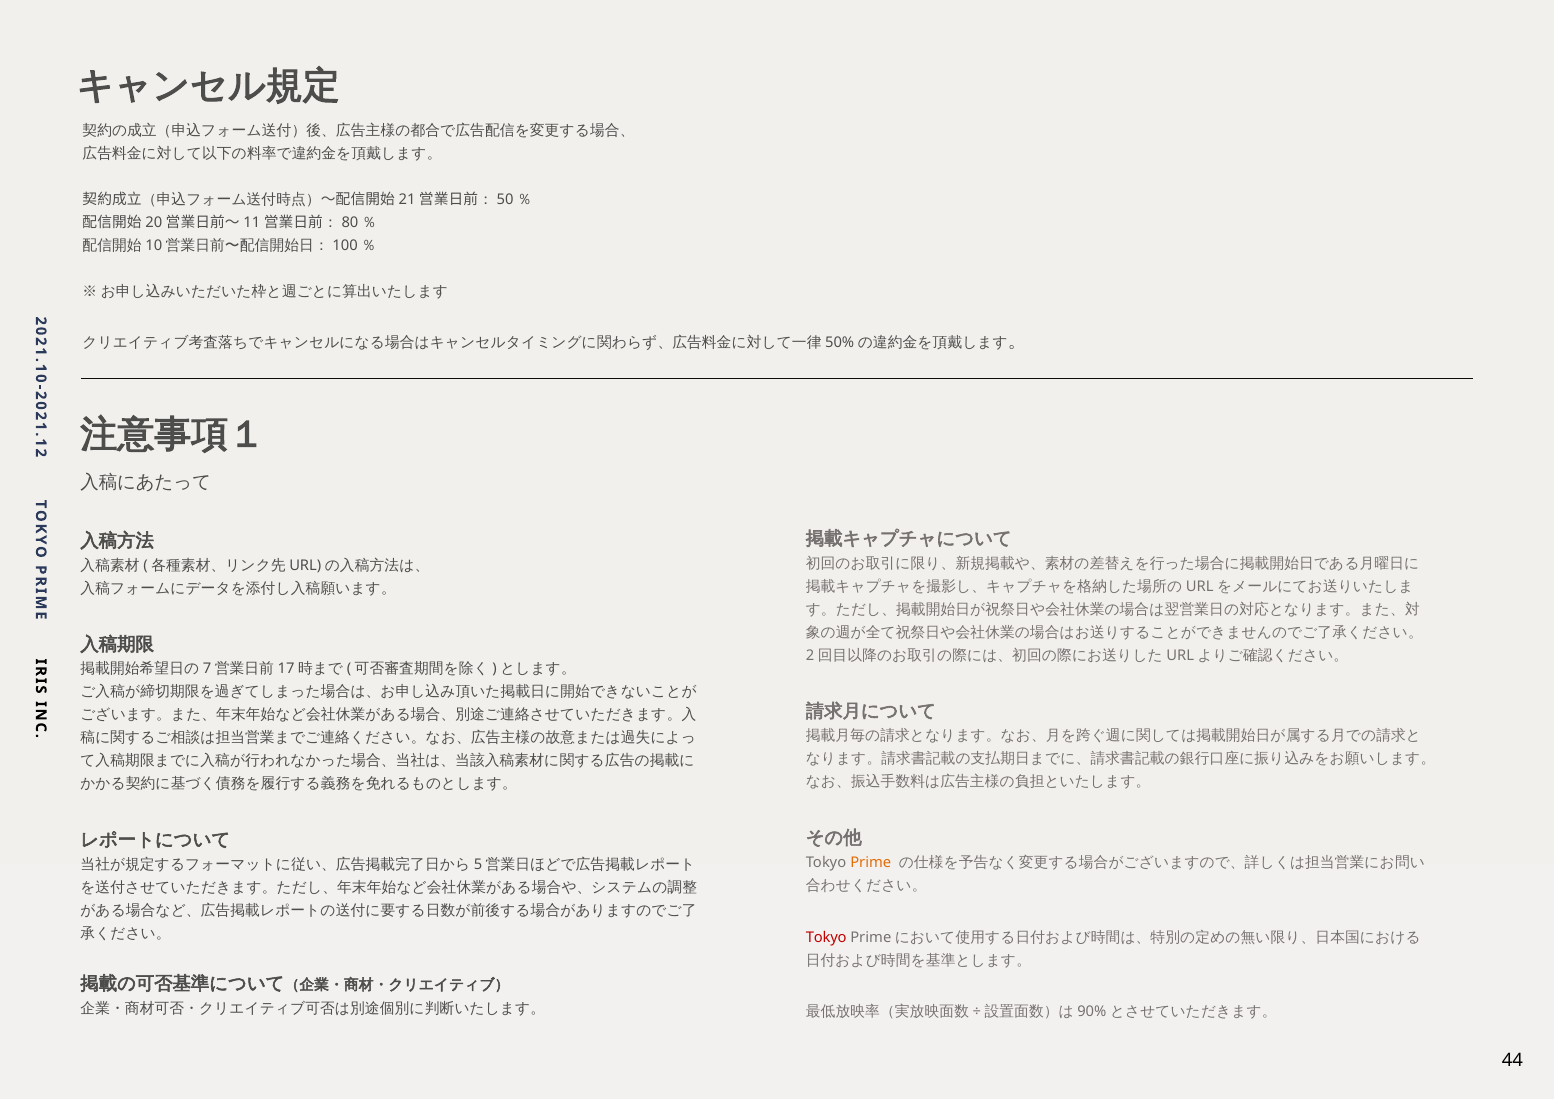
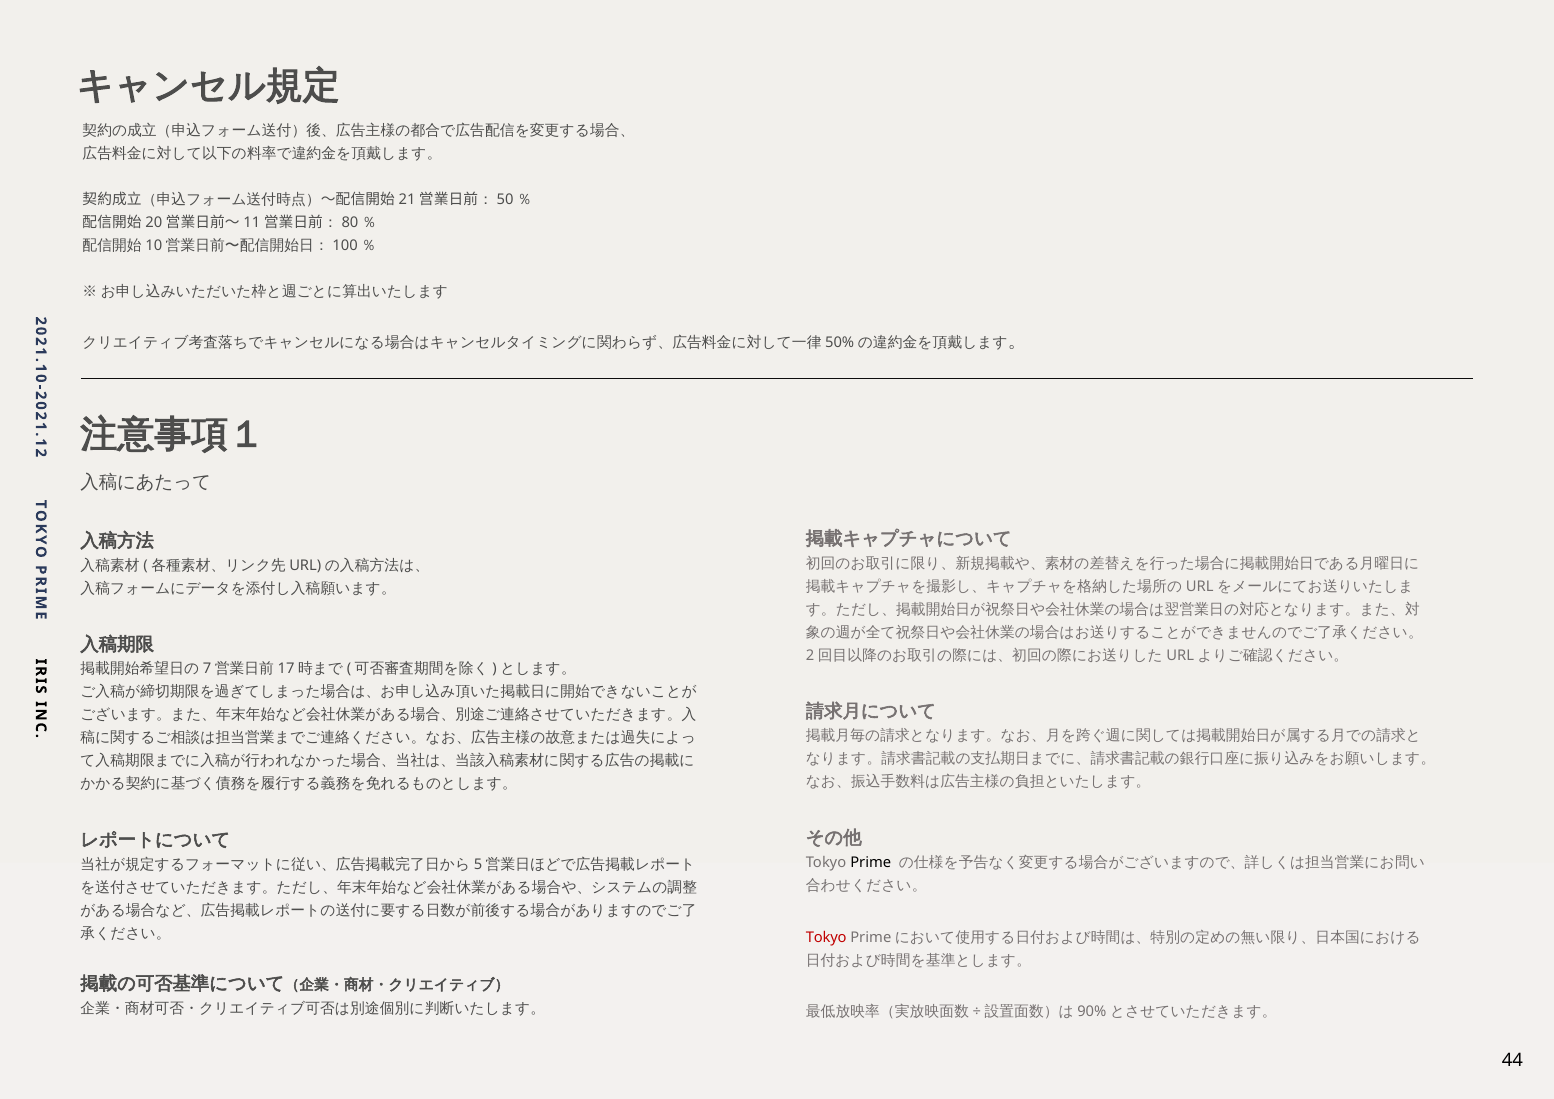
Prime colour: orange -> black
